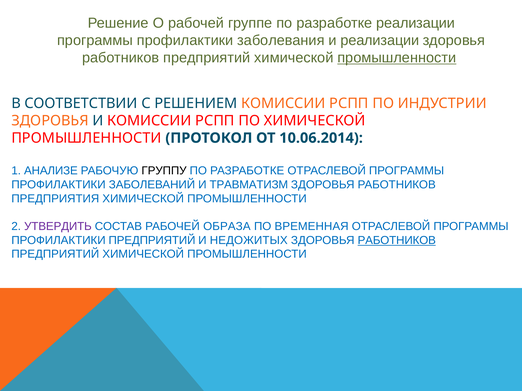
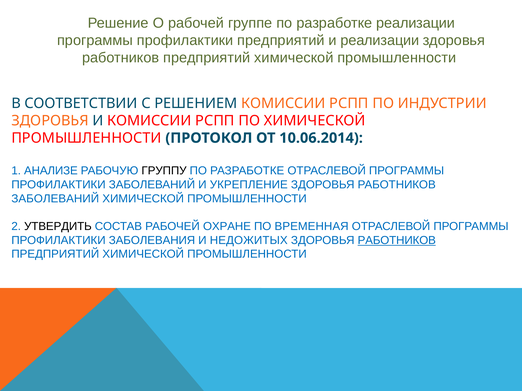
профилактики заболевания: заболевания -> предприятий
промышленности at (397, 58) underline: present -> none
ТРАВМАТИЗМ: ТРАВМАТИЗМ -> УКРЕПЛЕНИЕ
ПРЕДПРИЯТИЯ at (55, 199): ПРЕДПРИЯТИЯ -> ЗАБОЛЕВАНИЙ
УТВЕРДИТЬ colour: purple -> black
ОБРАЗА: ОБРАЗА -> ОХРАНЕ
ПРОФИЛАКТИКИ ПРЕДПРИЯТИЙ: ПРЕДПРИЯТИЙ -> ЗАБОЛЕВАНИЯ
